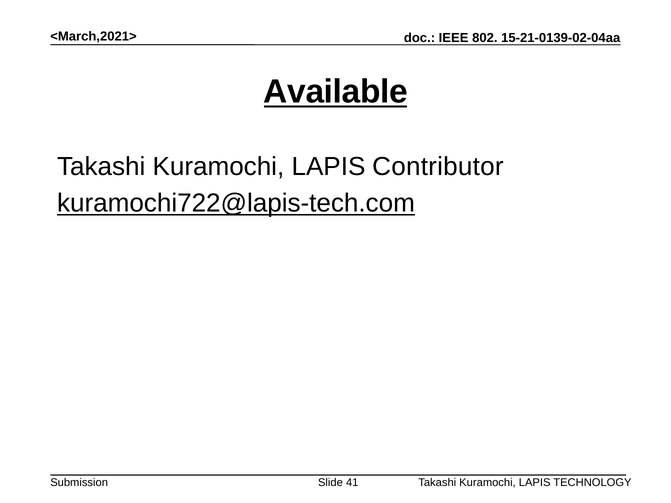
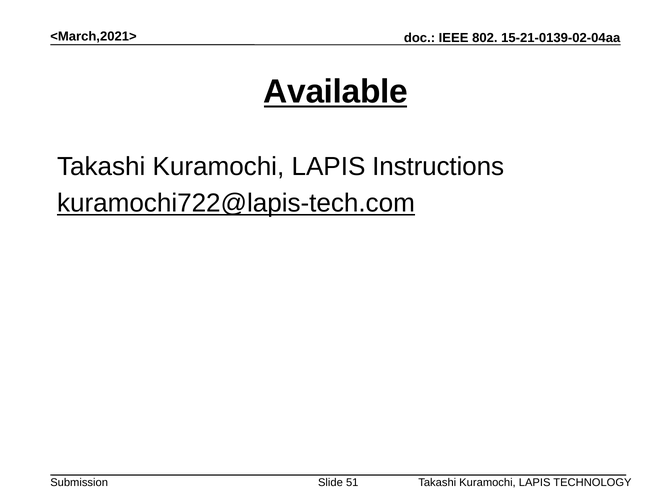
Contributor: Contributor -> Instructions
41: 41 -> 51
